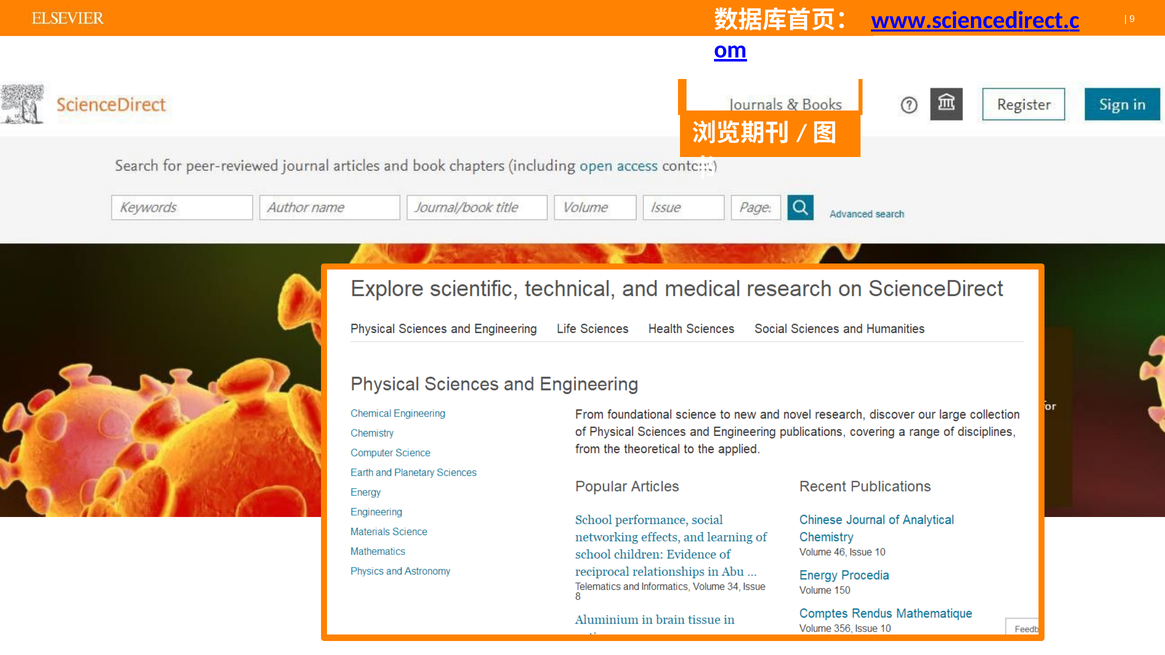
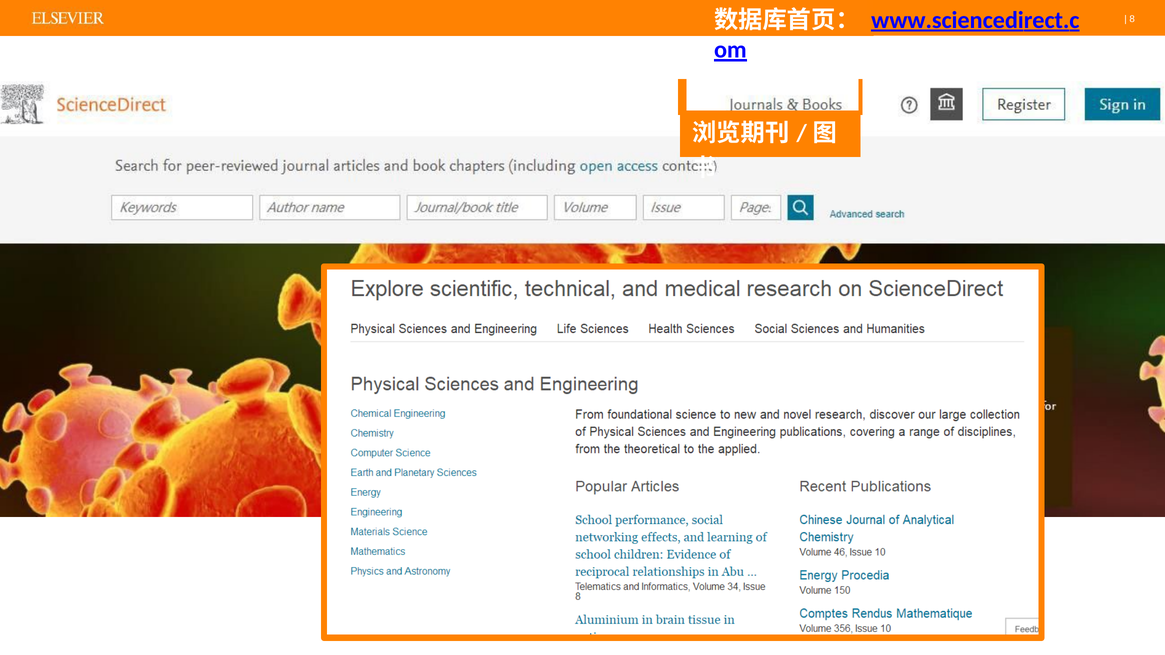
9: 9 -> 8
